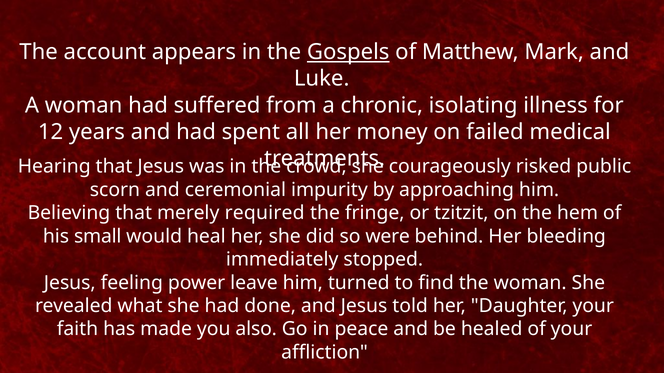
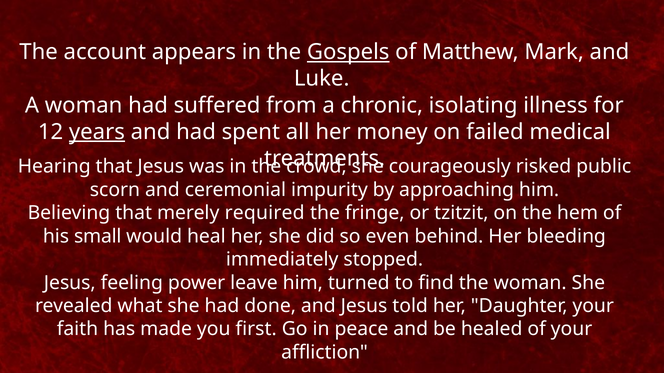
years underline: none -> present
were: were -> even
also: also -> first
